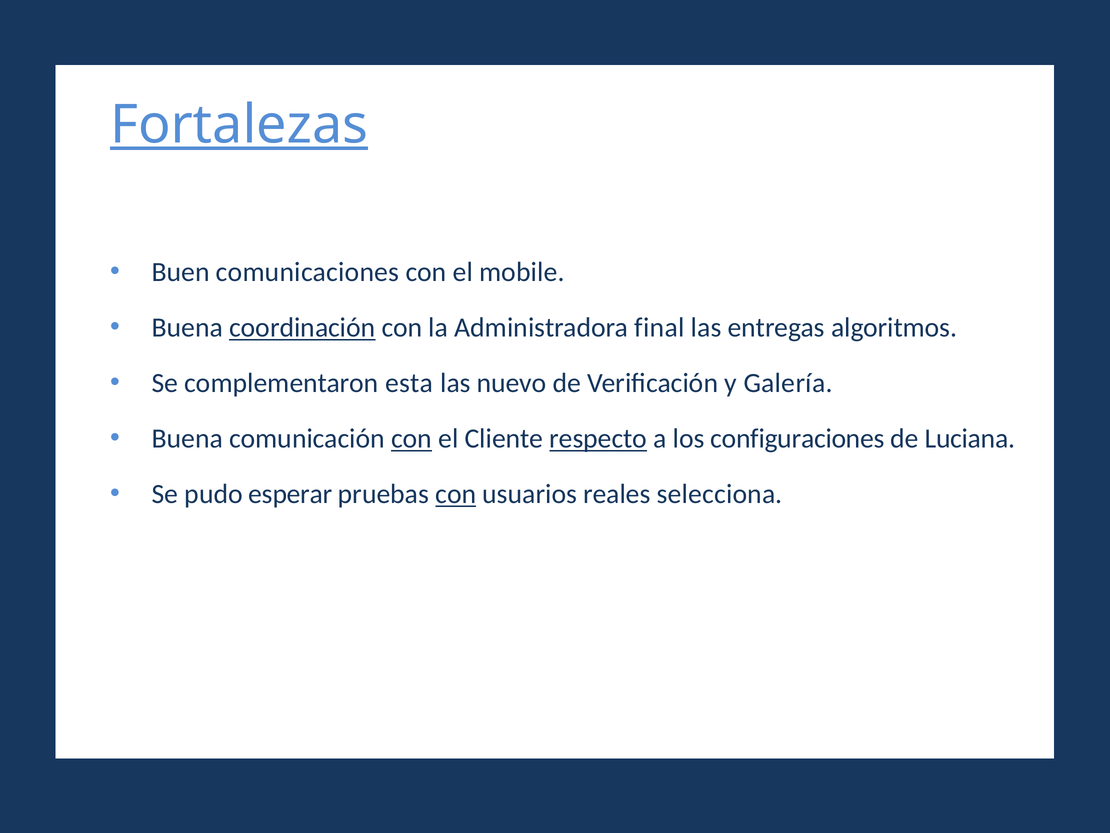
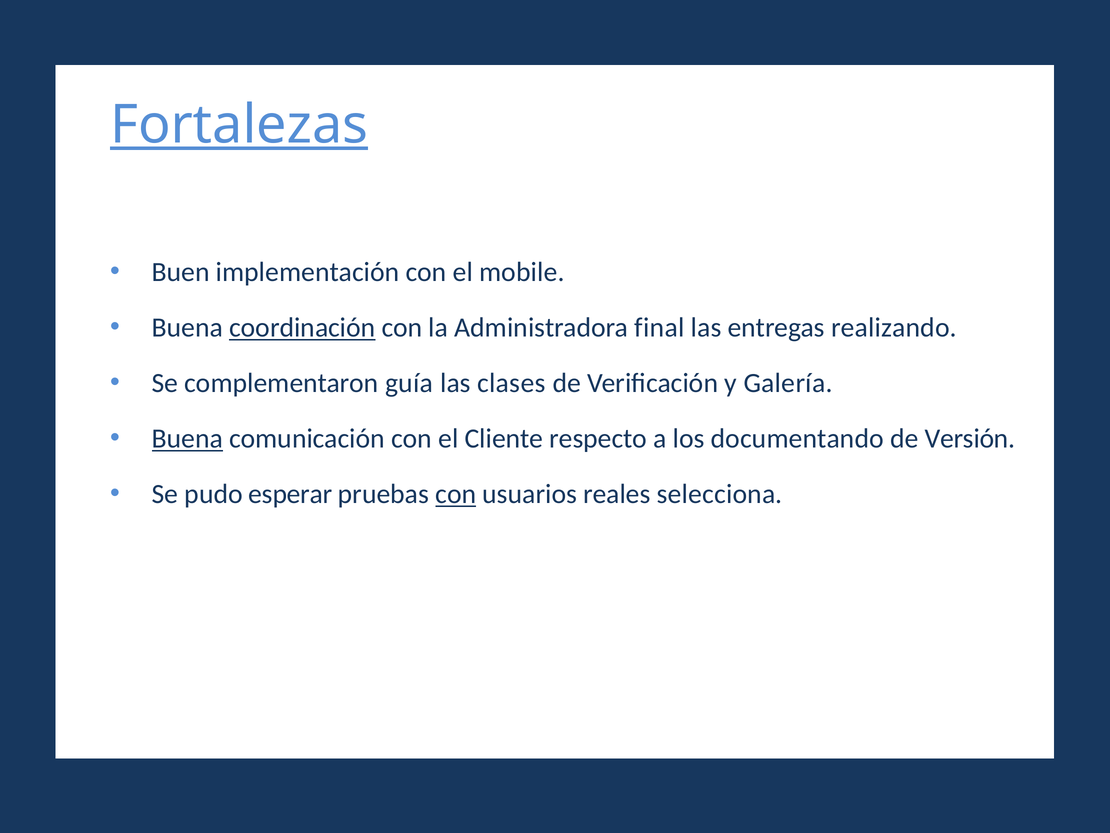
comunicaciones: comunicaciones -> implementación
algoritmos: algoritmos -> realizando
esta: esta -> guía
nuevo: nuevo -> clases
Buena at (187, 439) underline: none -> present
con at (412, 439) underline: present -> none
respecto underline: present -> none
configuraciones: configuraciones -> documentando
Luciana: Luciana -> Versión
